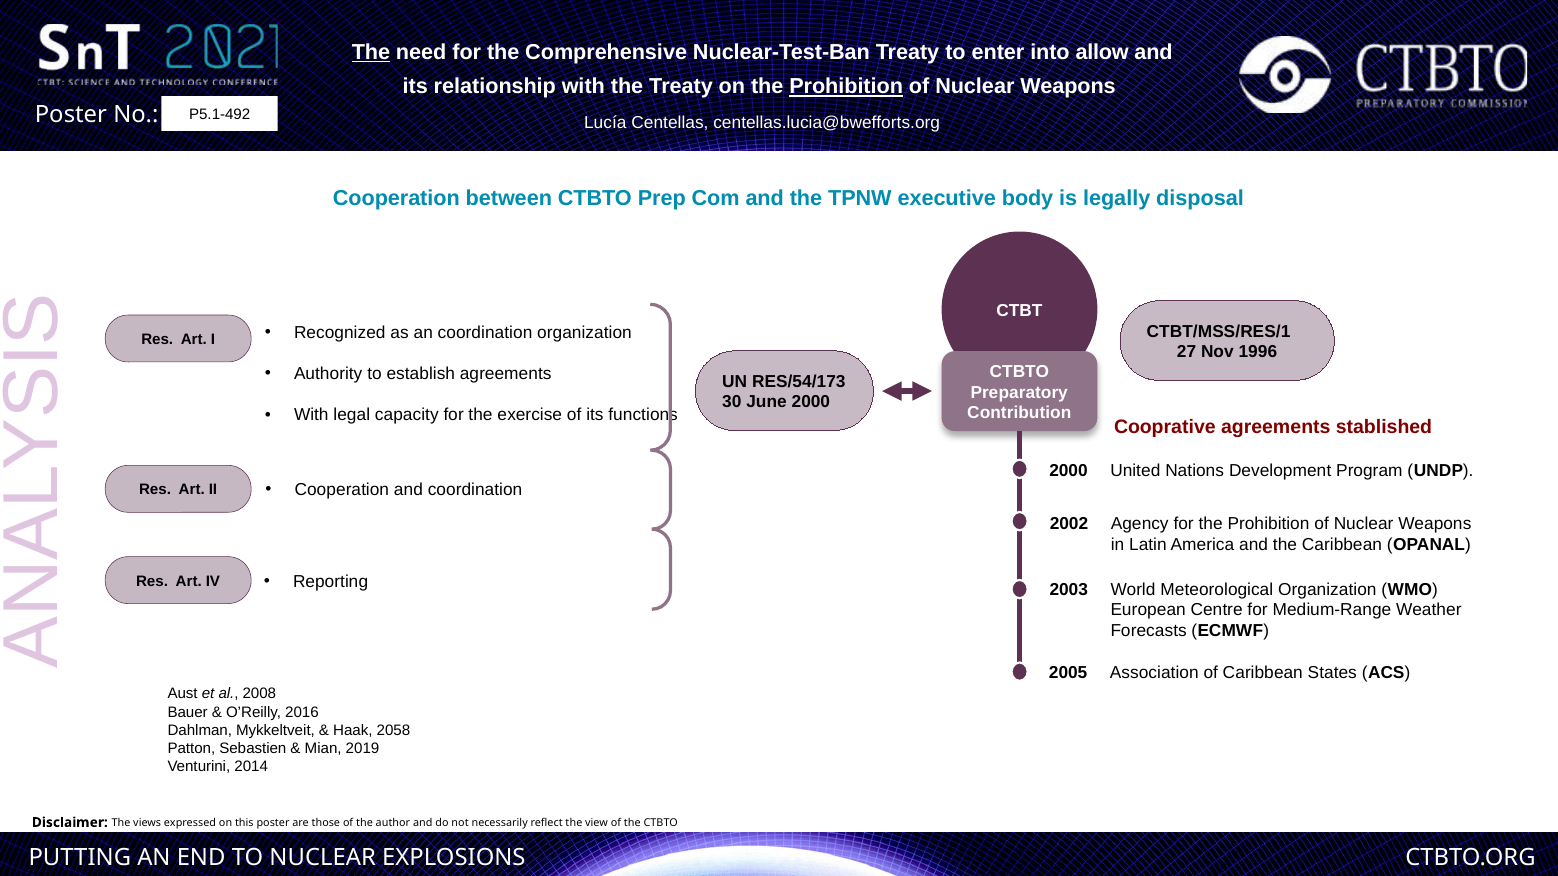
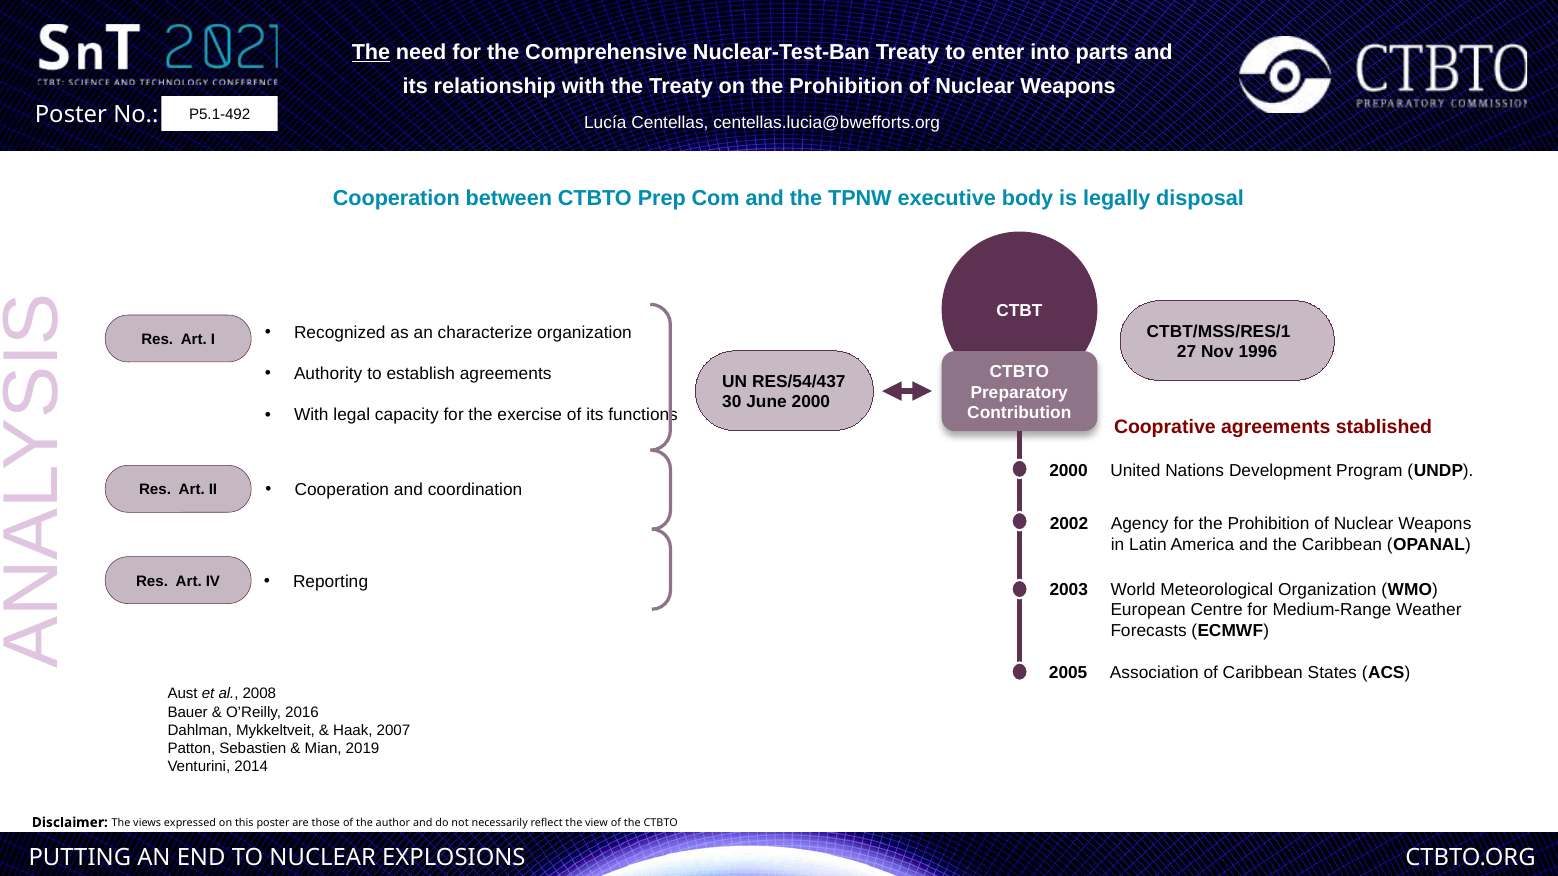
allow: allow -> parts
Prohibition at (846, 87) underline: present -> none
an coordination: coordination -> characterize
RES/54/173: RES/54/173 -> RES/54/437
2058: 2058 -> 2007
